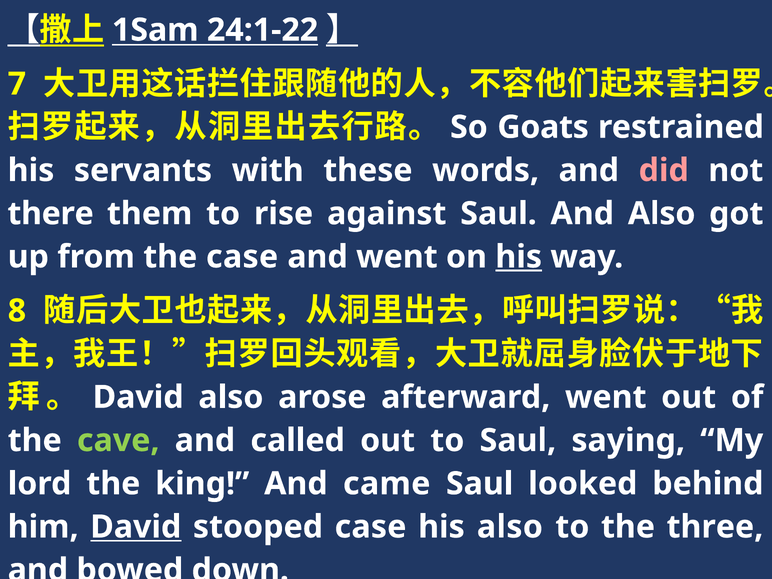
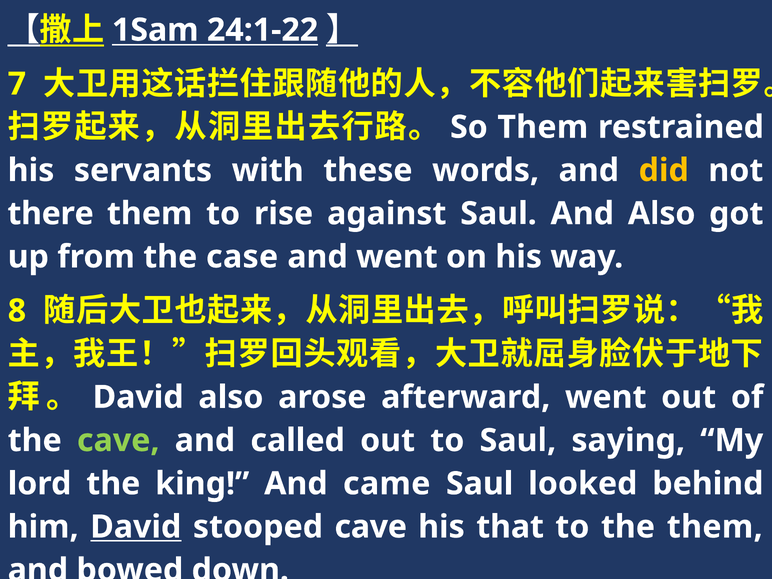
Goats at (543, 127): Goats -> Them
did colour: pink -> yellow
his at (519, 257) underline: present -> none
stooped case: case -> cave
his also: also -> that
the three: three -> them
